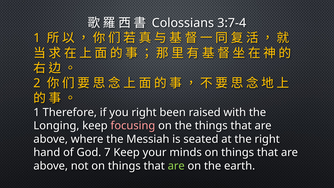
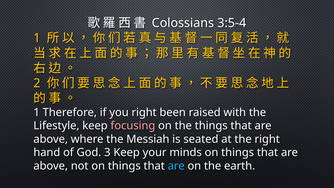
3:7-4: 3:7-4 -> 3:5-4
Longing: Longing -> Lifestyle
7: 7 -> 3
are at (176, 166) colour: light green -> light blue
